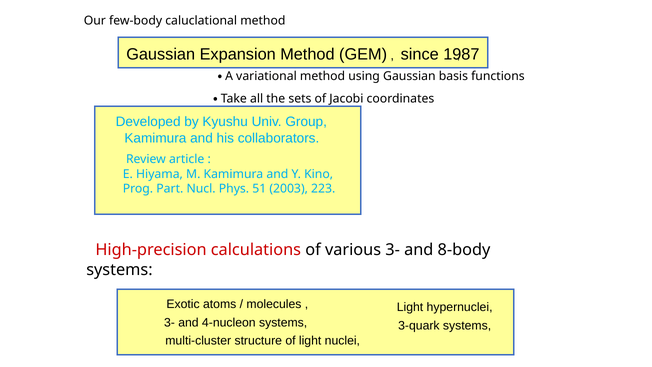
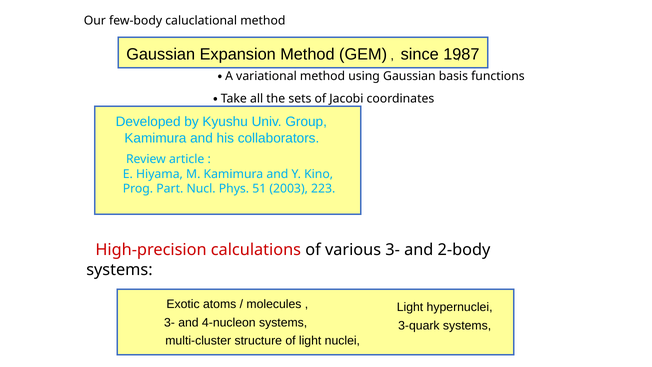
8-body: 8-body -> 2-body
